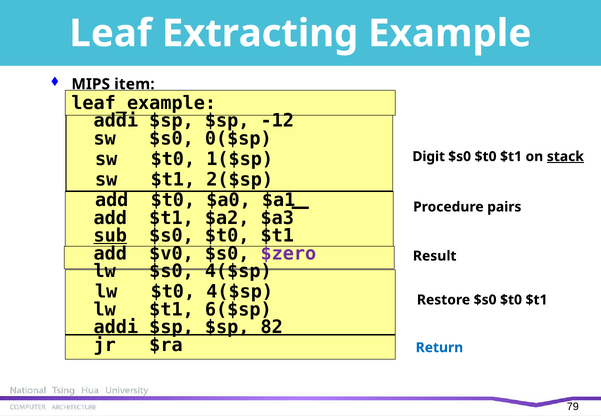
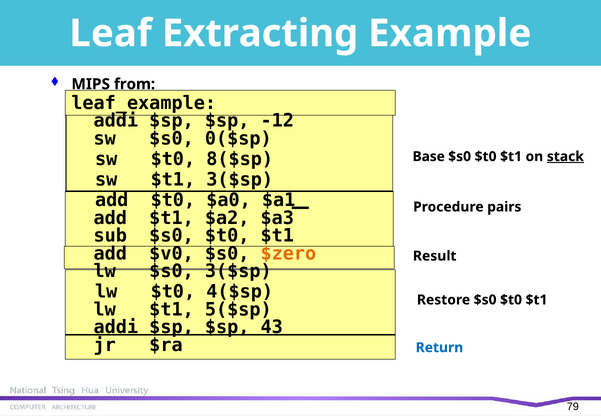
item: item -> from
1($sp: 1($sp -> 8($sp
Digit: Digit -> Base
$t1 2($sp: 2($sp -> 3($sp
sub underline: present -> none
$zero colour: purple -> orange
$s0 4($sp: 4($sp -> 3($sp
6($sp: 6($sp -> 5($sp
82: 82 -> 43
